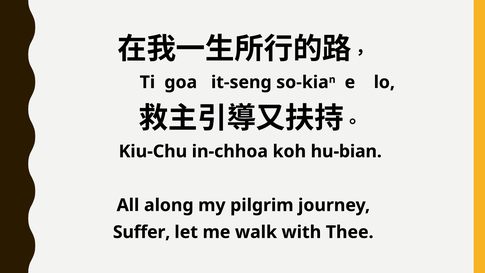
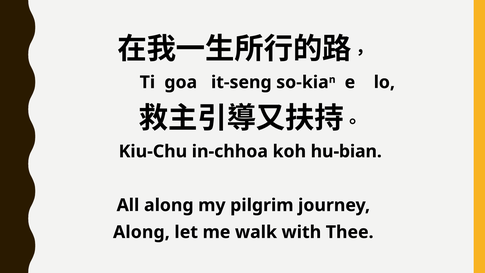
Suffer at (142, 232): Suffer -> Along
